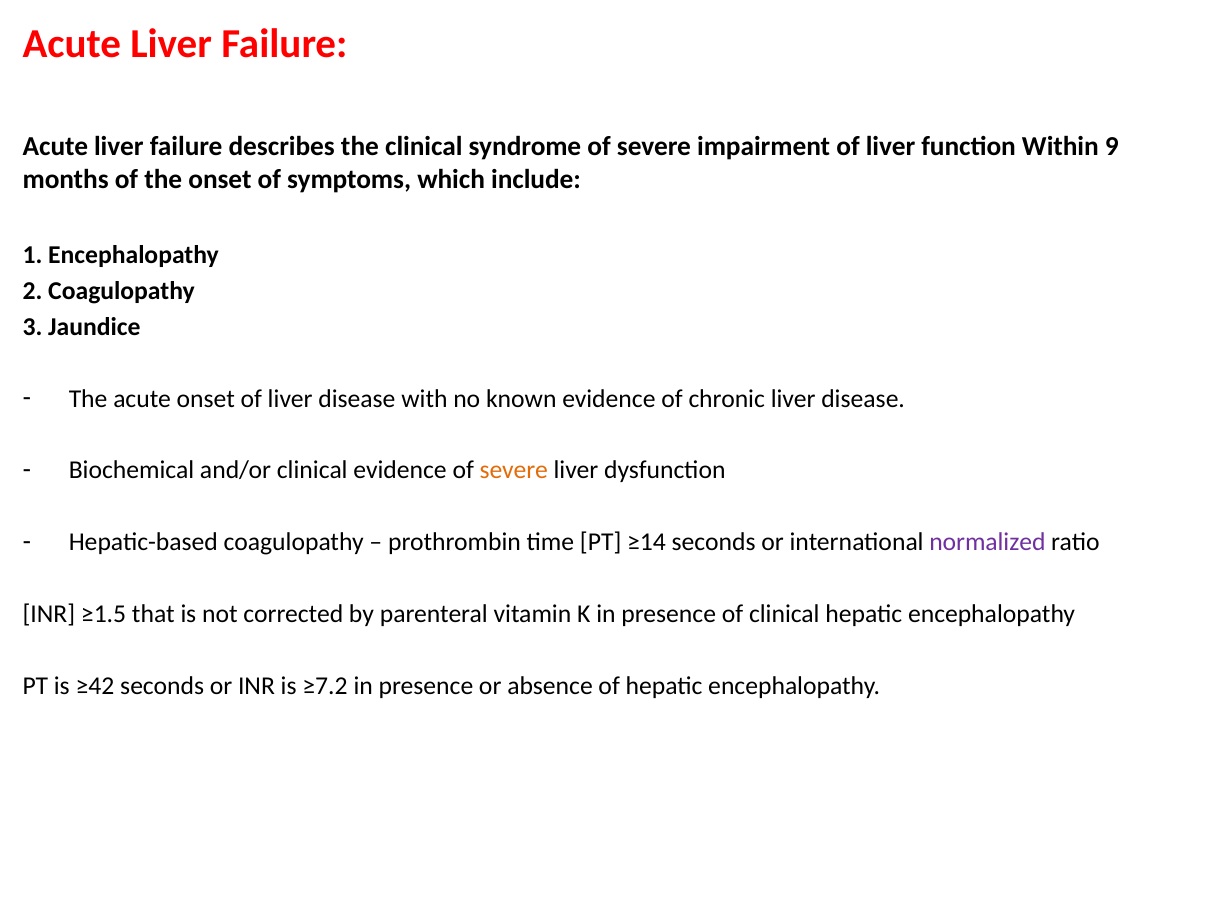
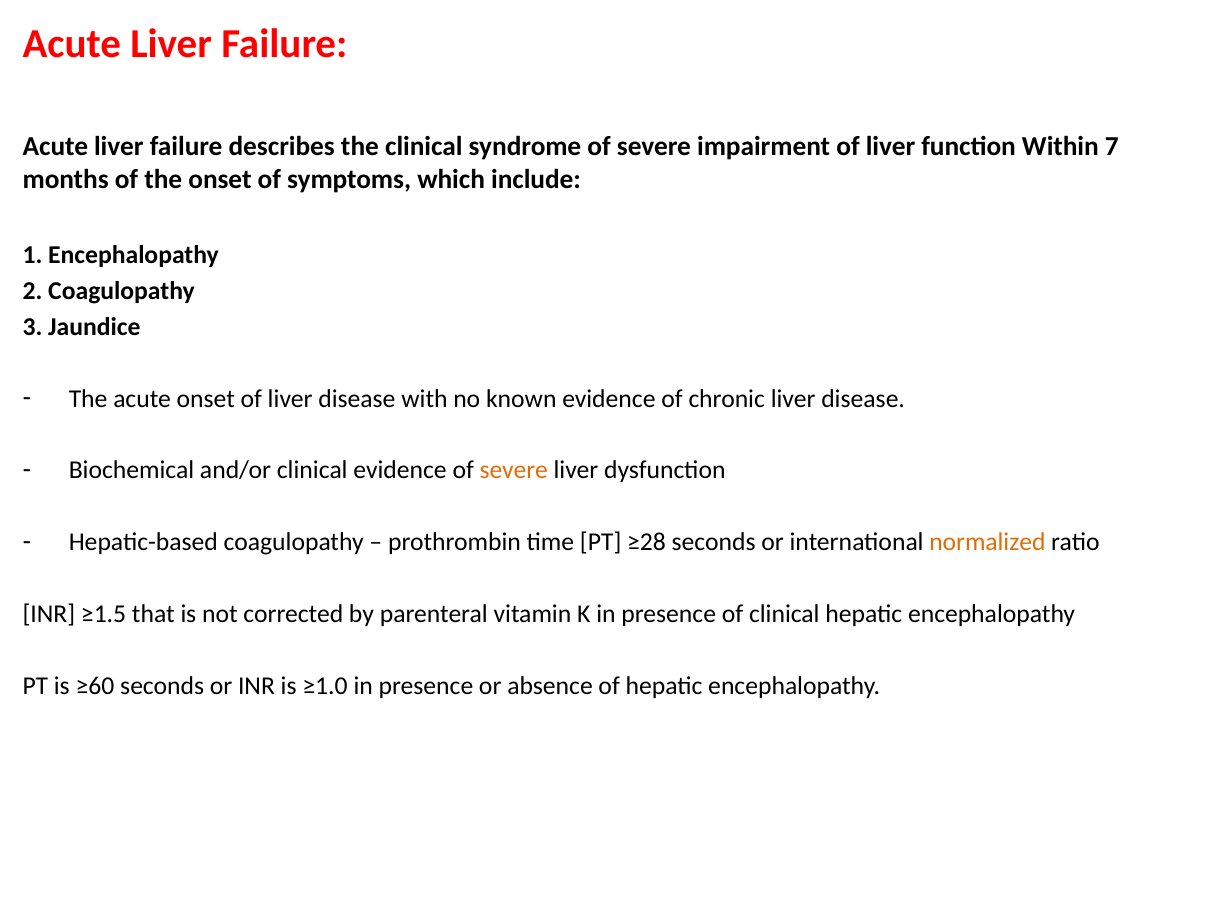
9: 9 -> 7
≥14: ≥14 -> ≥28
normalized colour: purple -> orange
≥42: ≥42 -> ≥60
≥7.2: ≥7.2 -> ≥1.0
